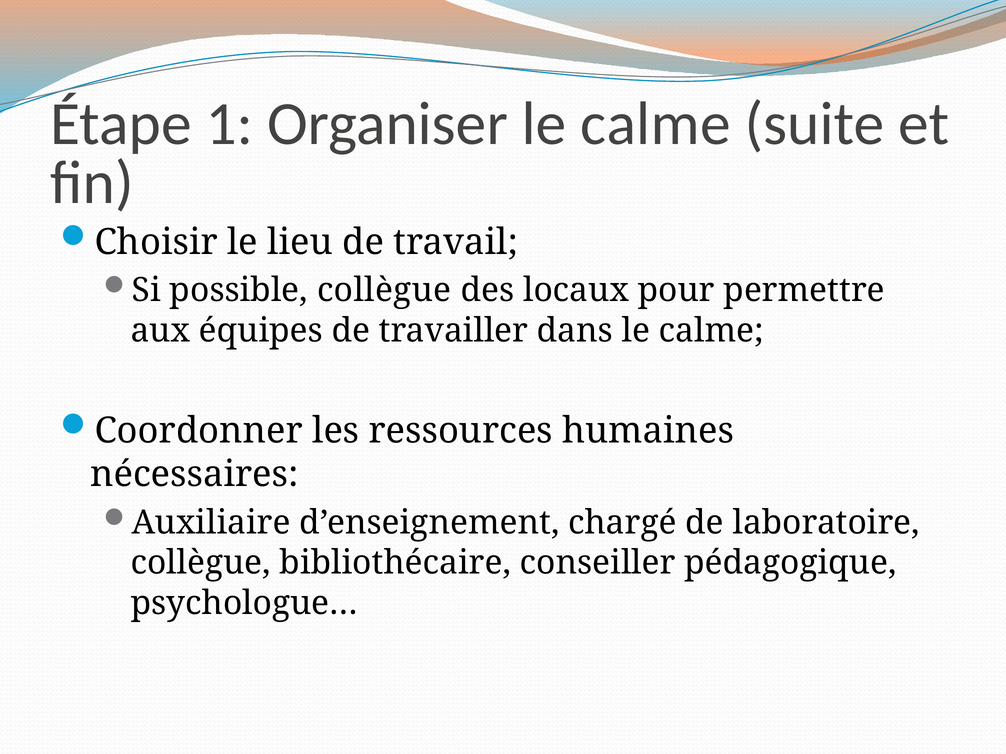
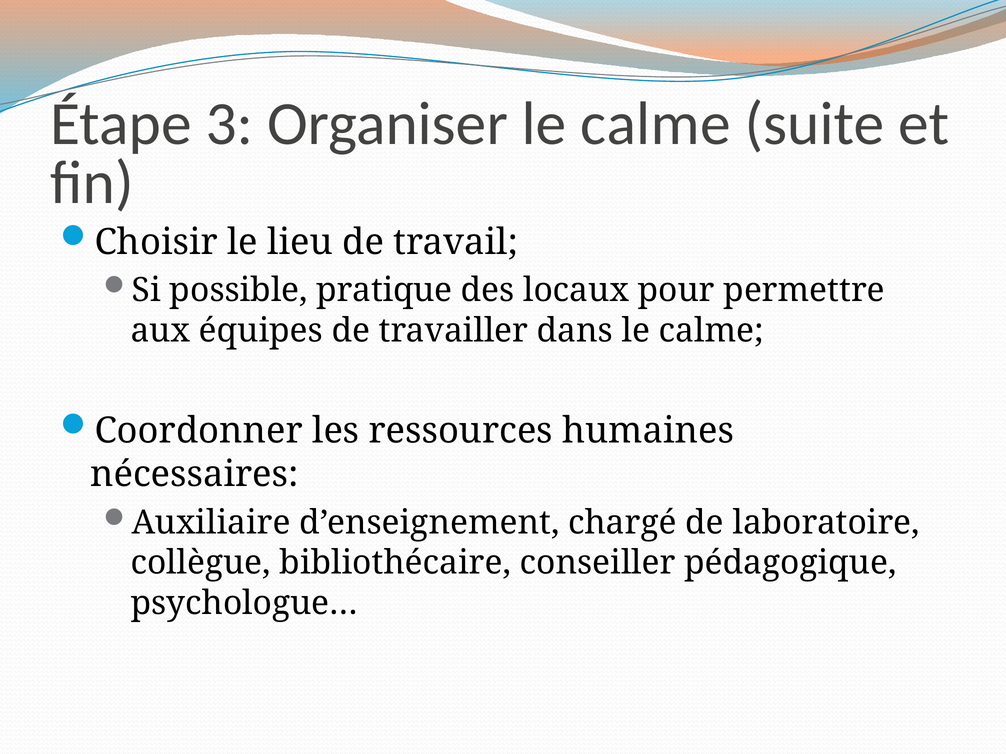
1: 1 -> 3
possible collègue: collègue -> pratique
